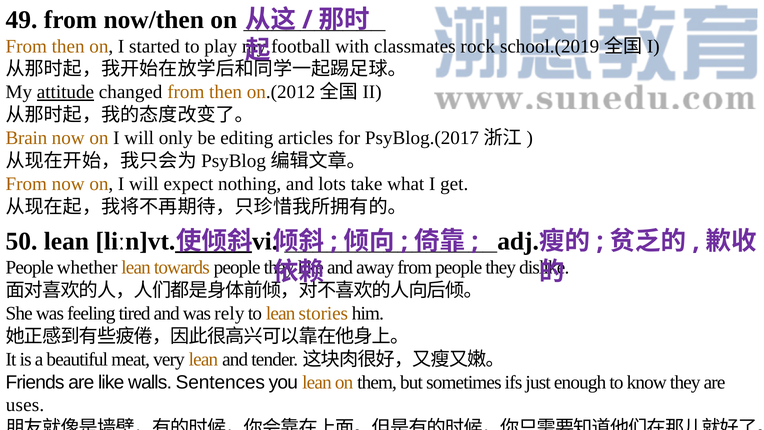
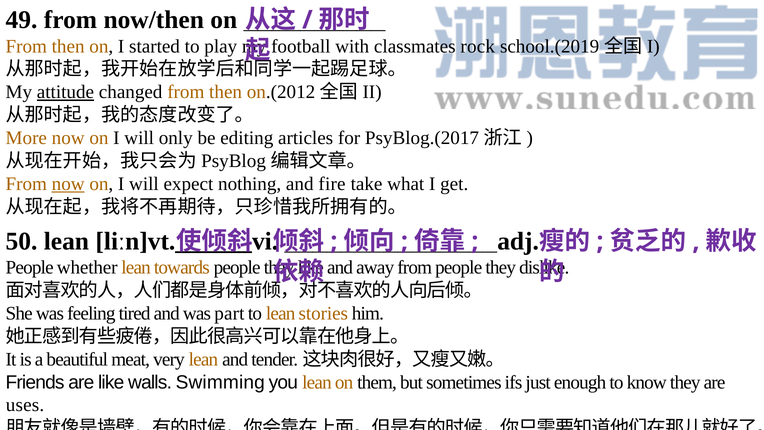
Brain: Brain -> More
now at (68, 184) underline: none -> present
lots: lots -> fire
rely: rely -> part
Sentences: Sentences -> Swimming
